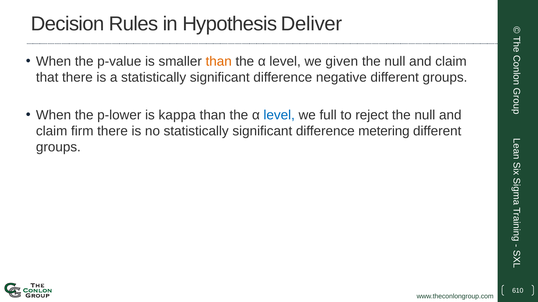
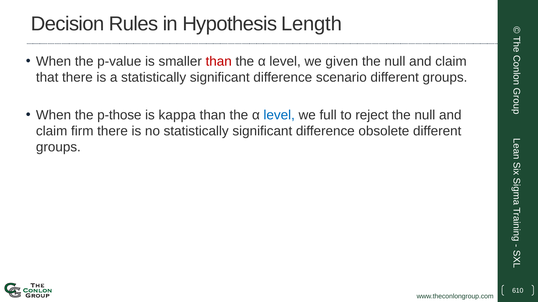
Deliver: Deliver -> Length
than at (219, 61) colour: orange -> red
negative: negative -> scenario
p-lower: p-lower -> p-those
metering: metering -> obsolete
